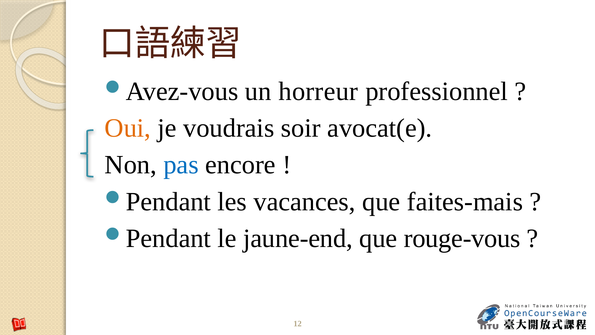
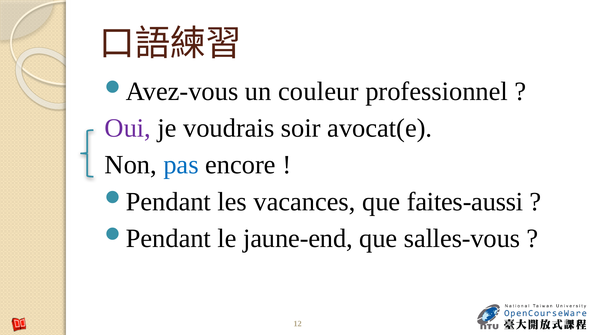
horreur: horreur -> couleur
Oui colour: orange -> purple
faites-mais: faites-mais -> faites-aussi
rouge-vous: rouge-vous -> salles-vous
